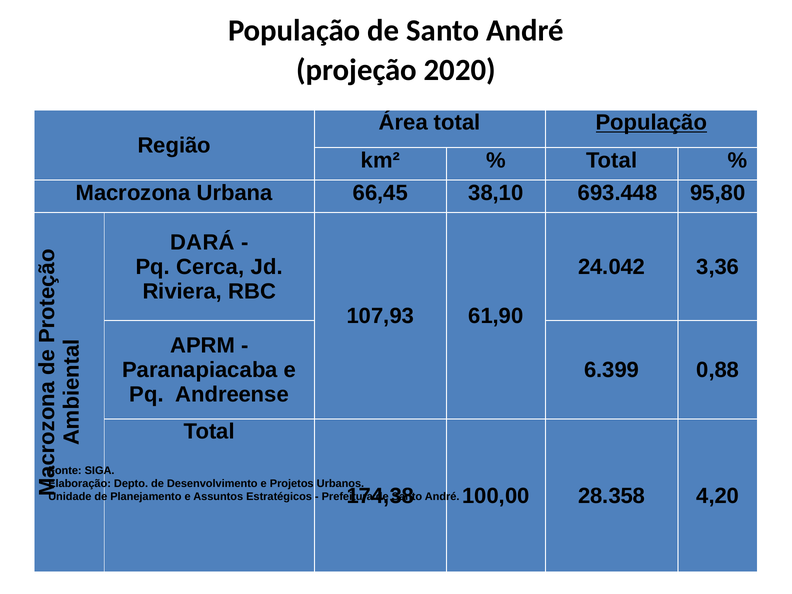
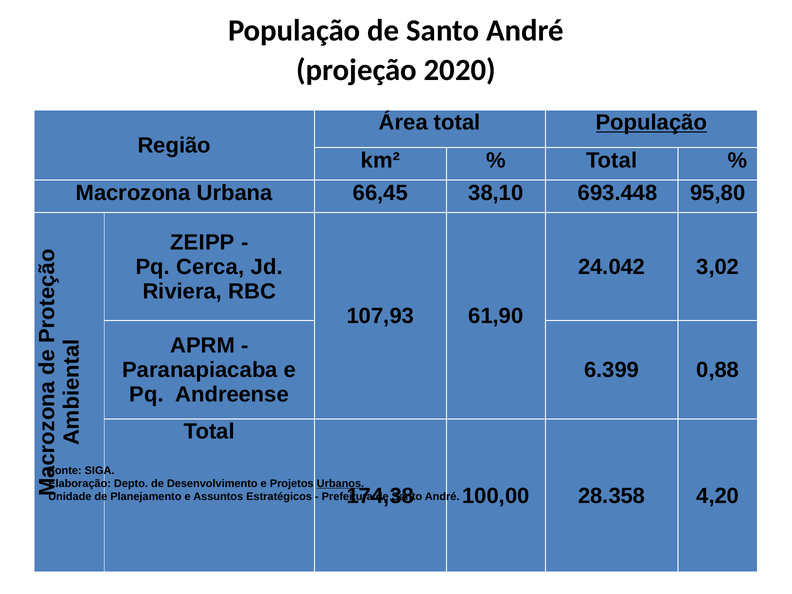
DARÁ: DARÁ -> ZEIPP
3,36: 3,36 -> 3,02
Urbanos underline: none -> present
